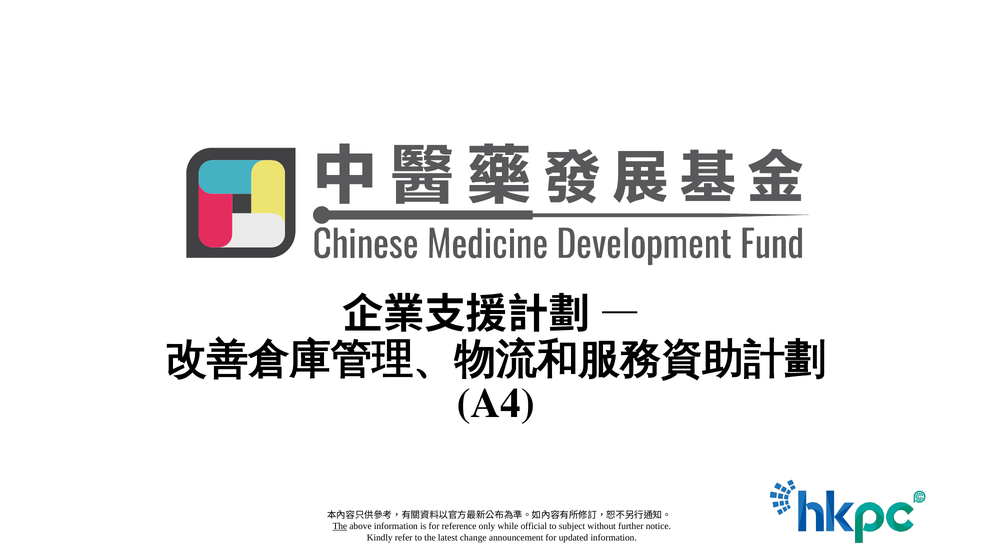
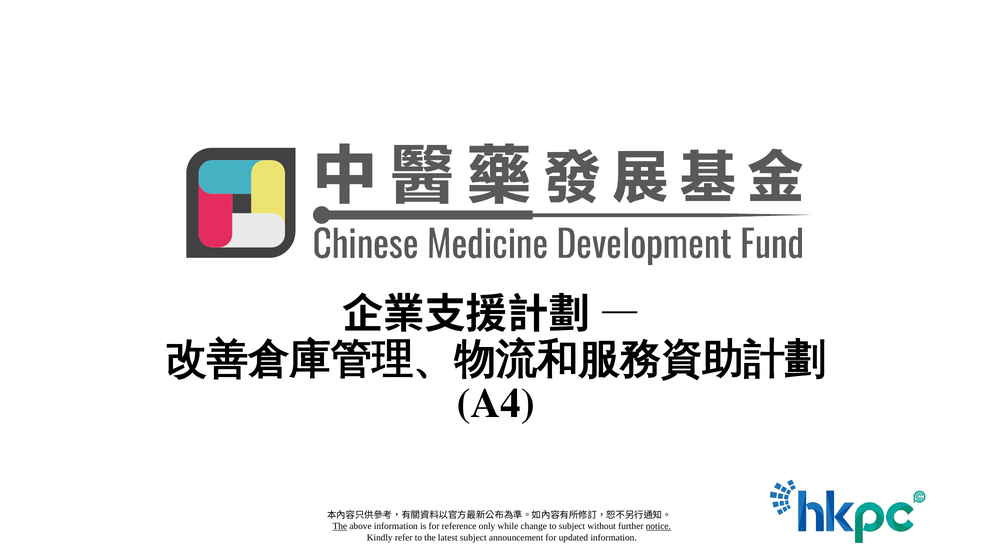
official: official -> change
notice underline: none -> present
latest change: change -> subject
